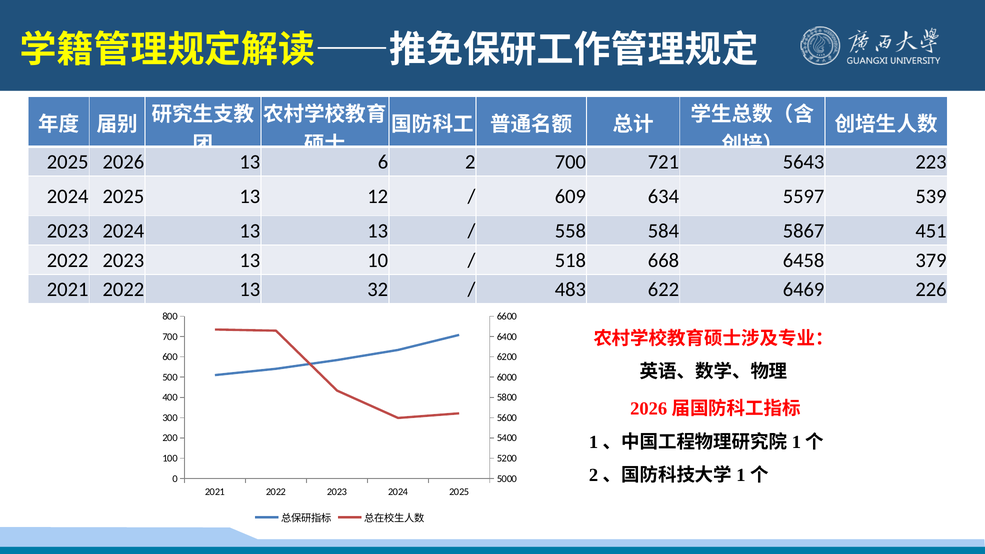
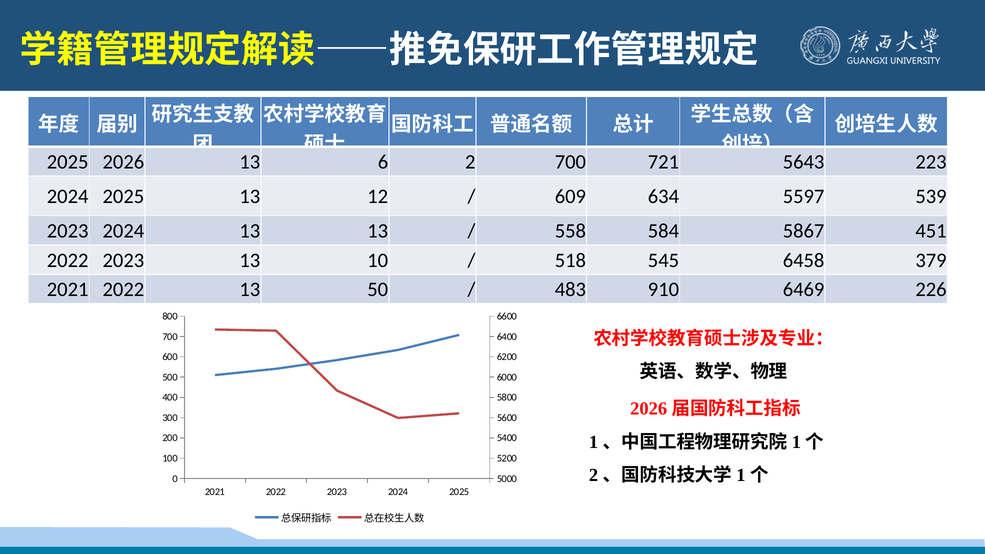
668: 668 -> 545
32: 32 -> 50
622: 622 -> 910
